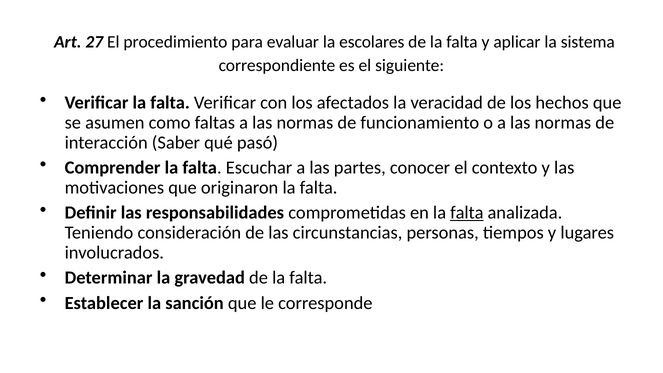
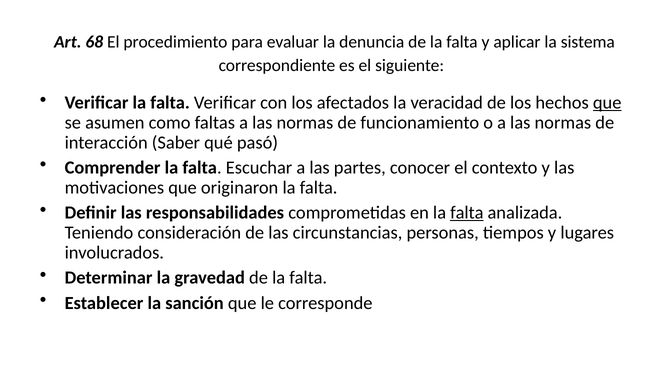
27: 27 -> 68
escolares: escolares -> denuncia
que at (607, 103) underline: none -> present
